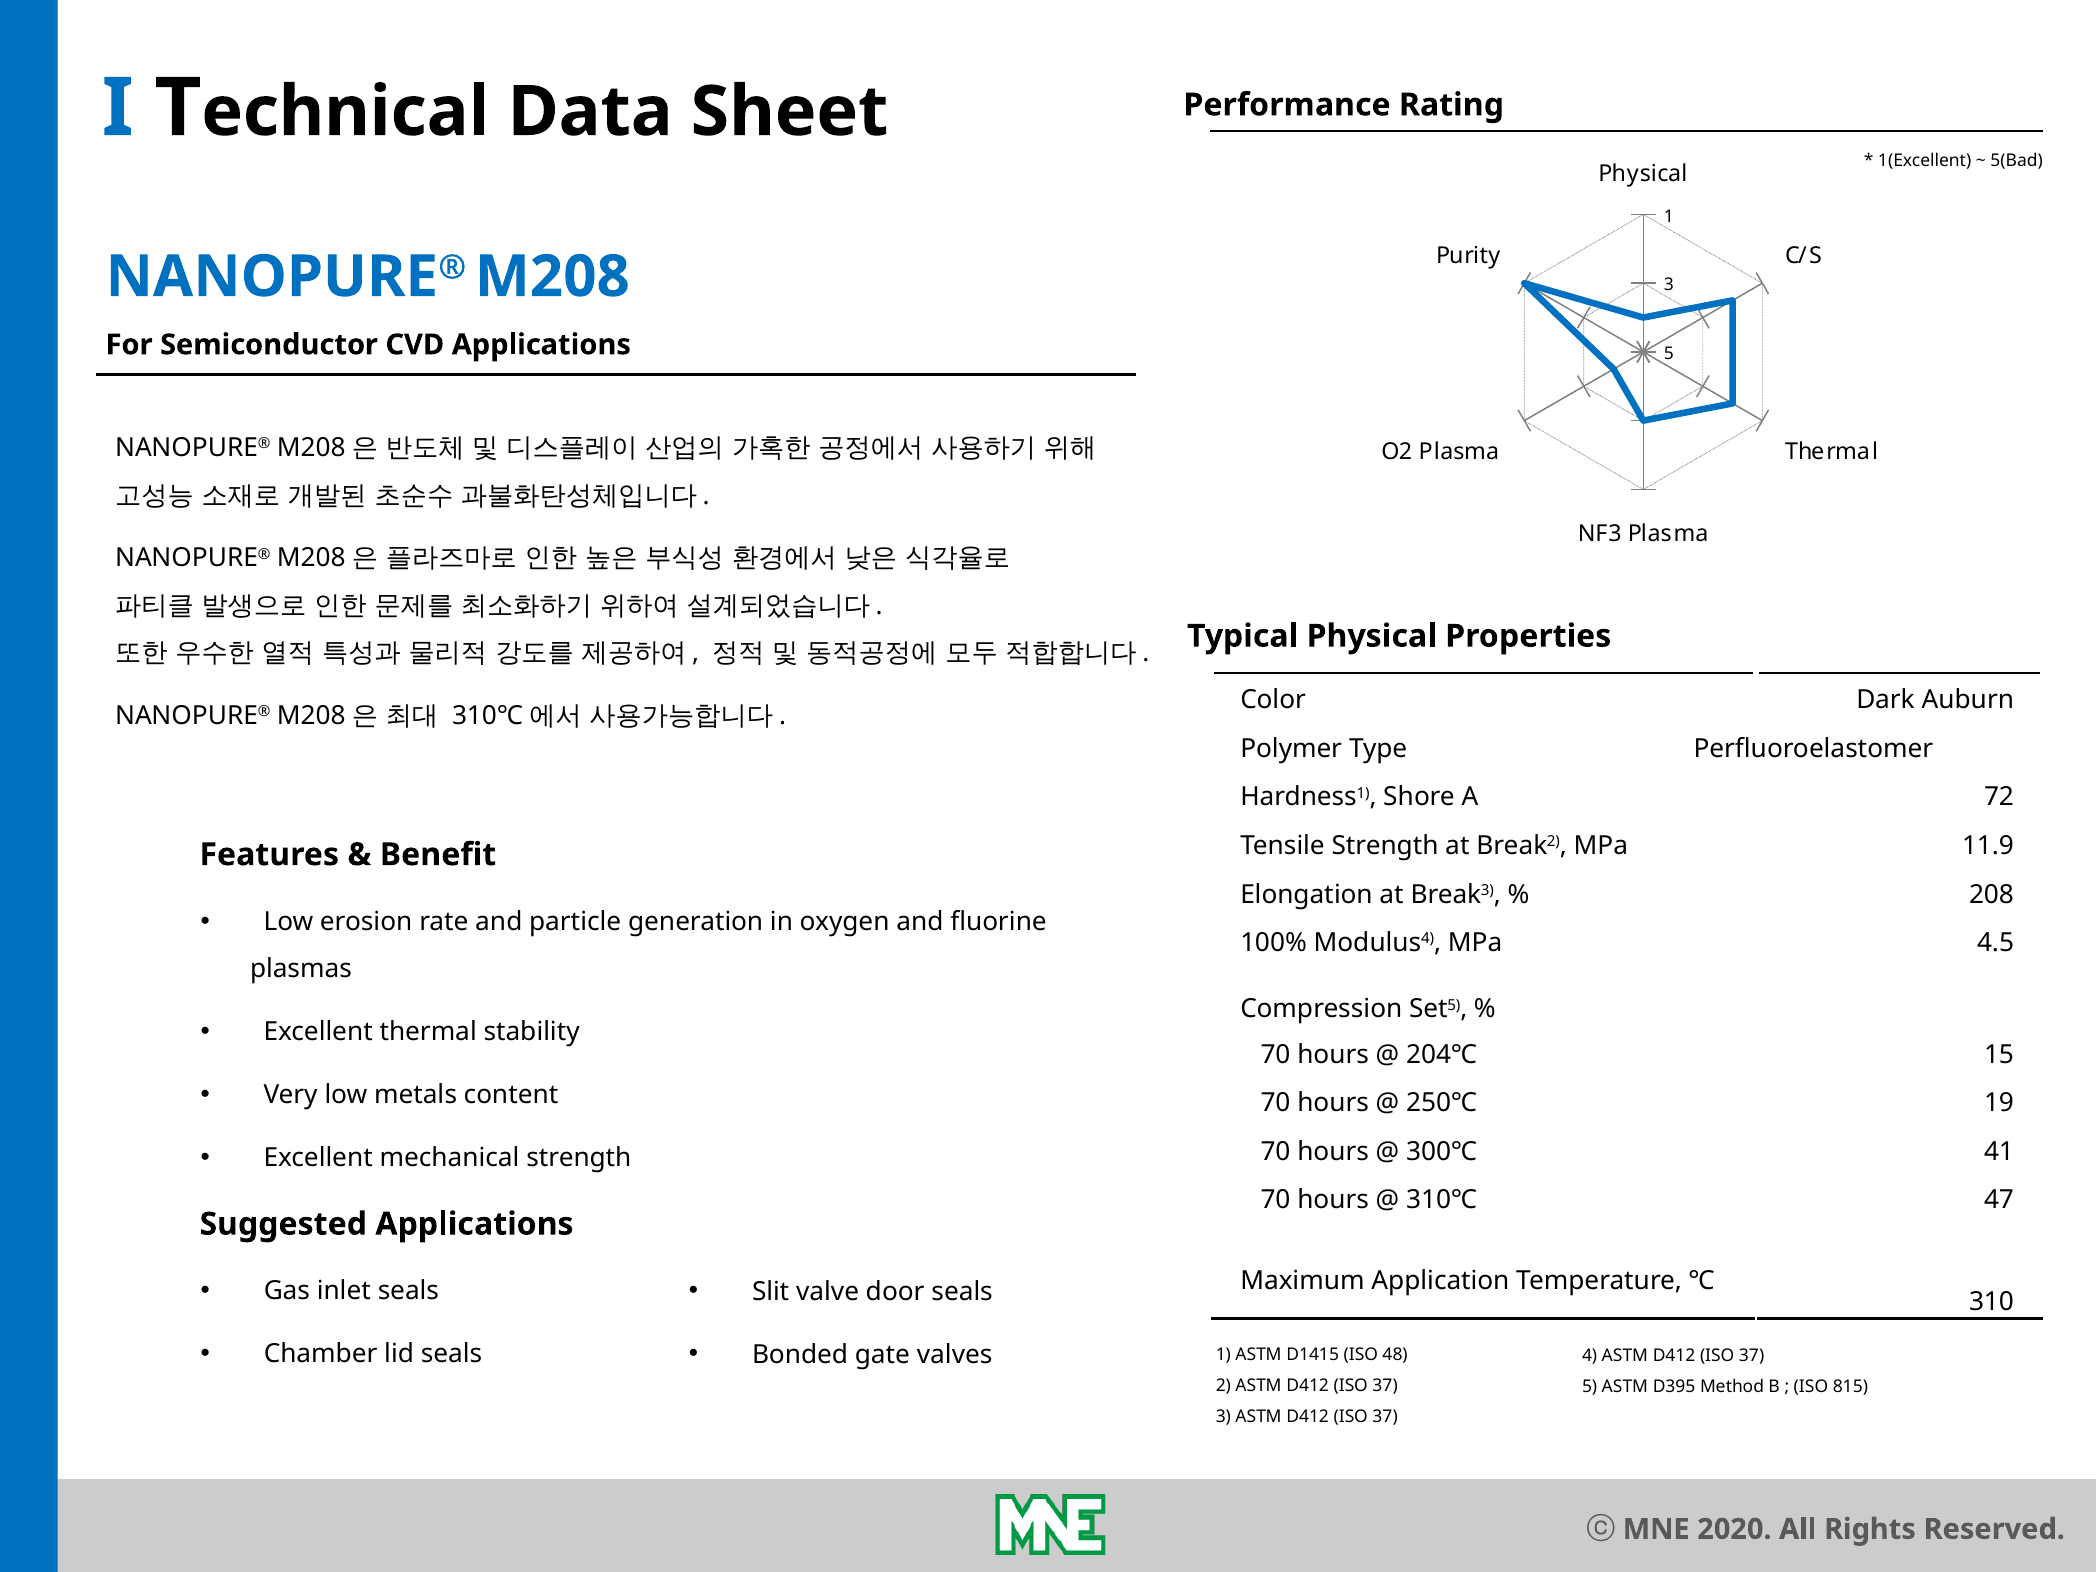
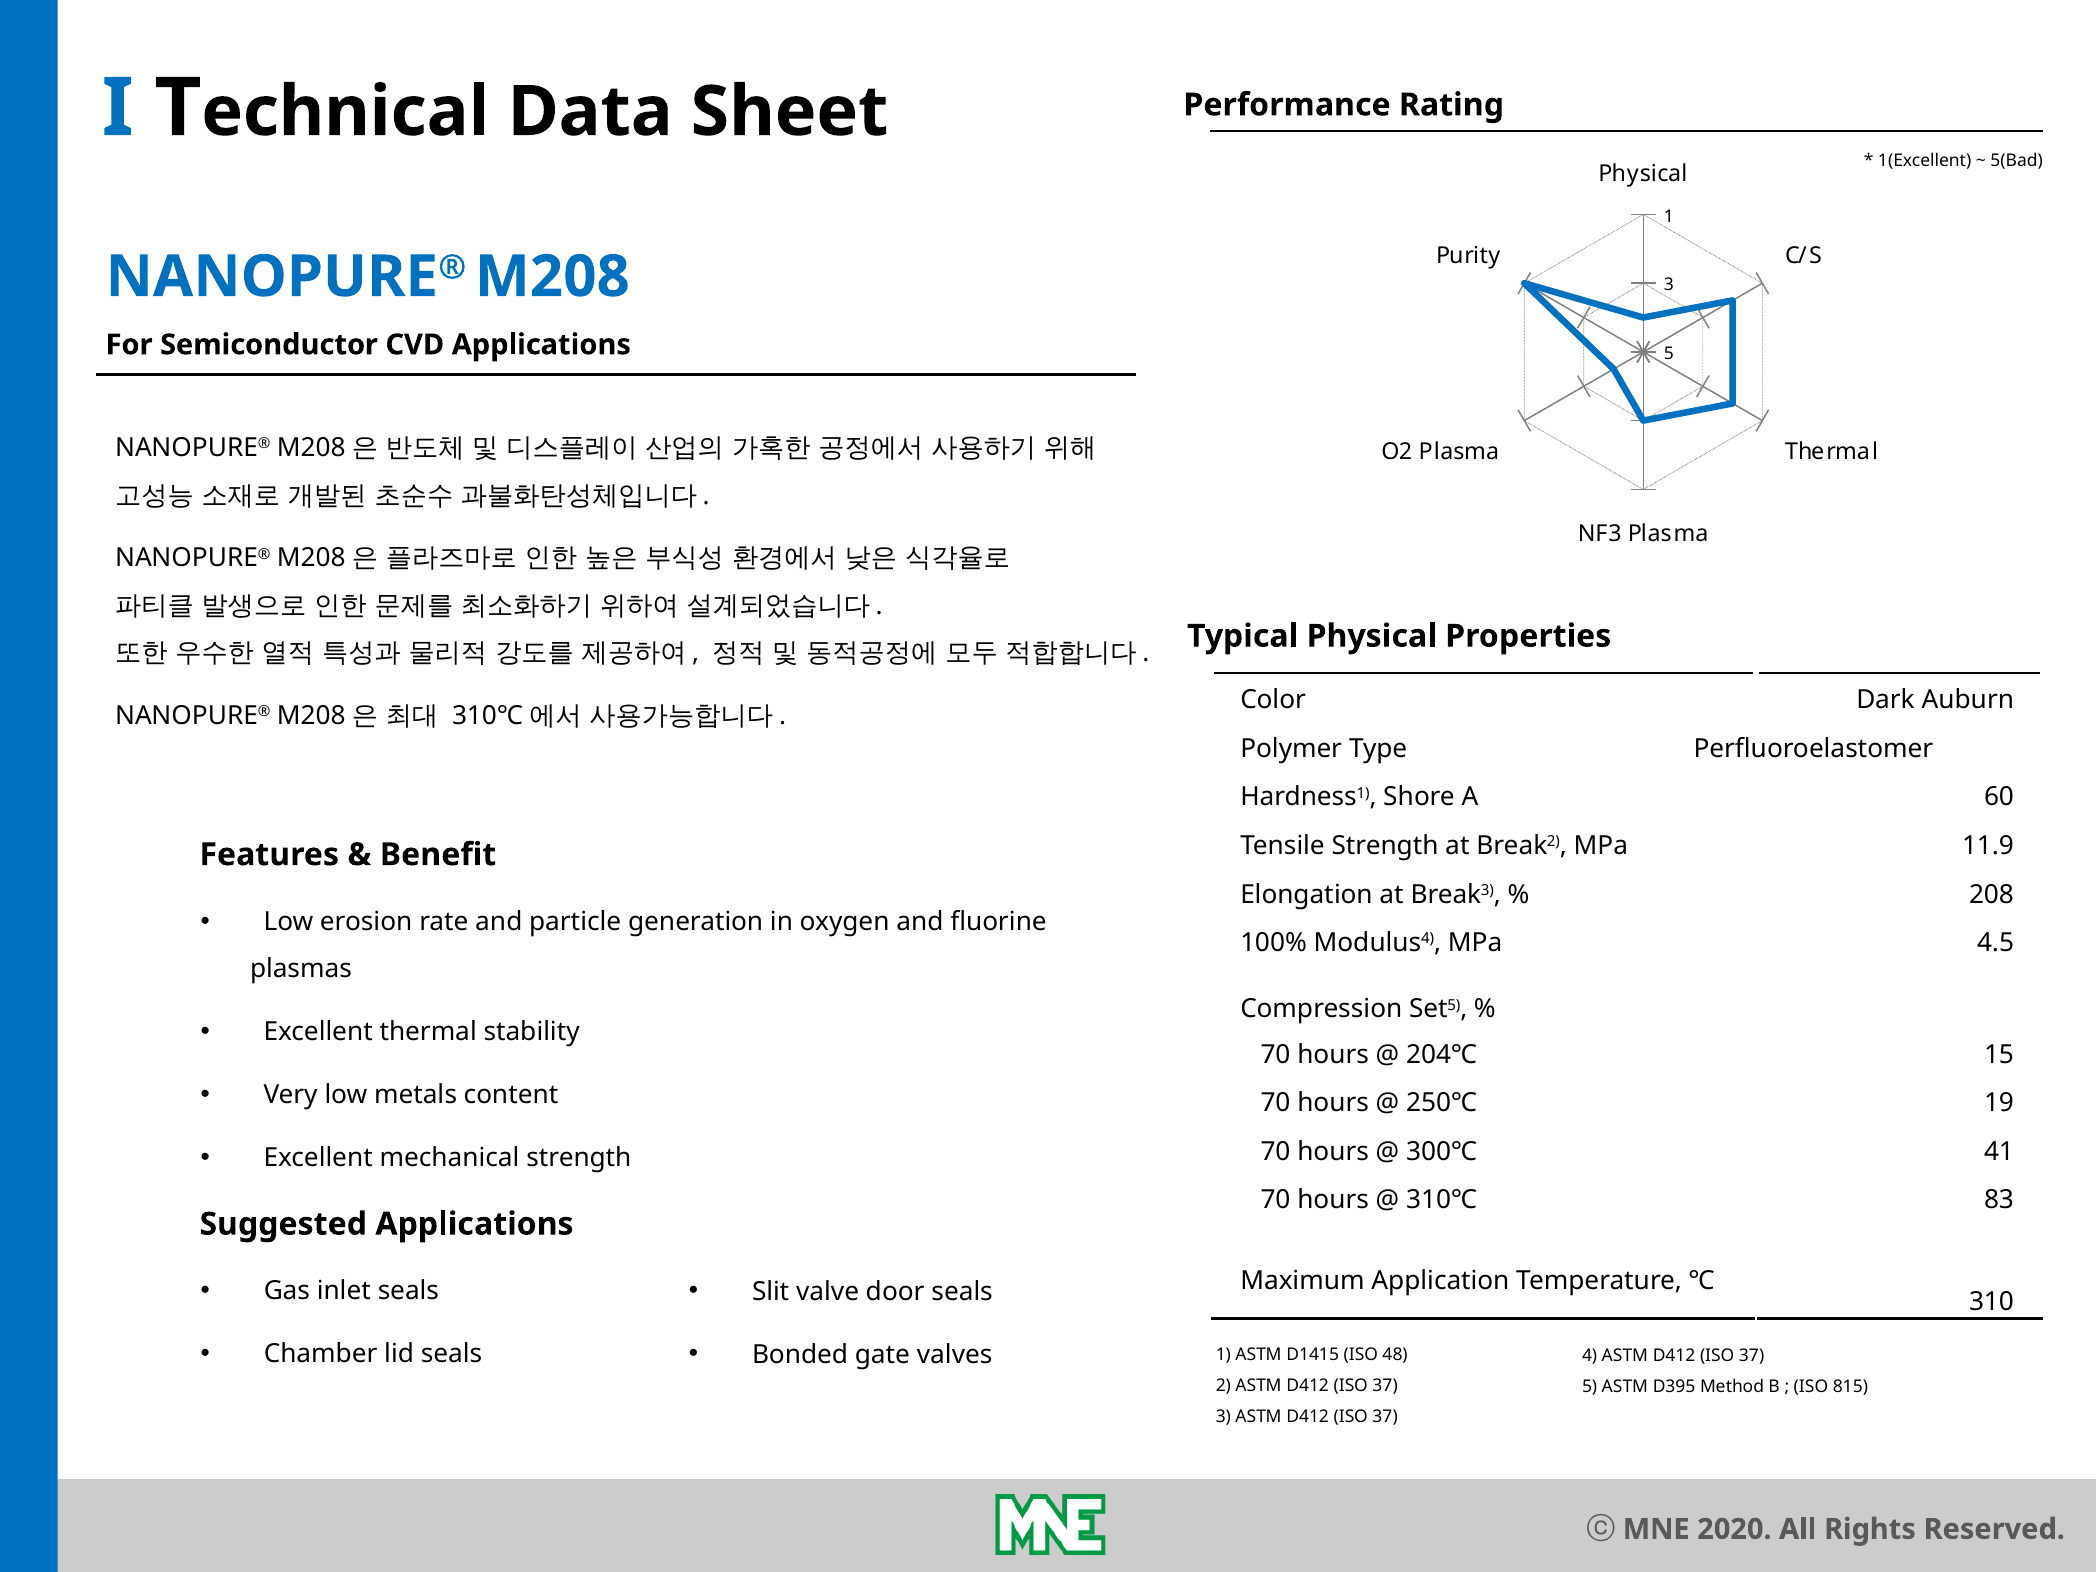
72: 72 -> 60
47: 47 -> 83
